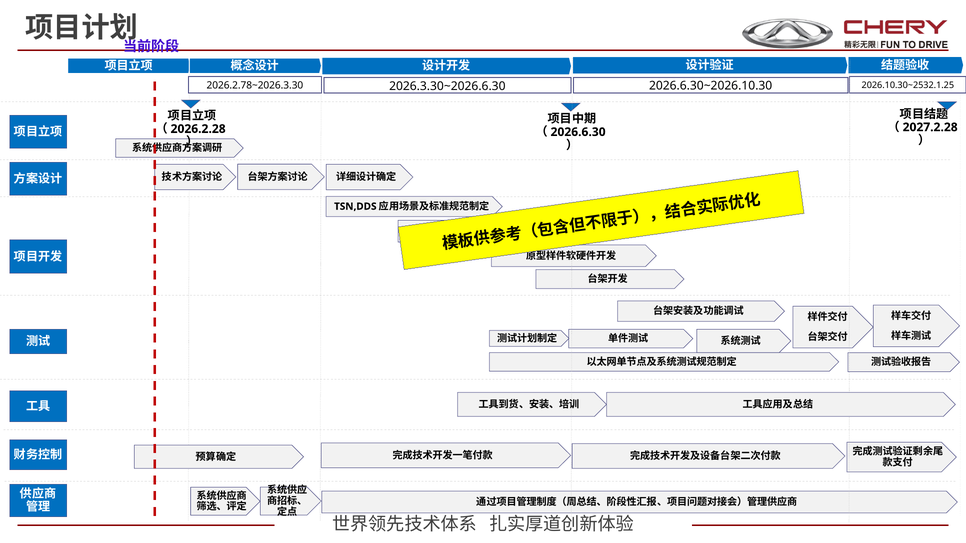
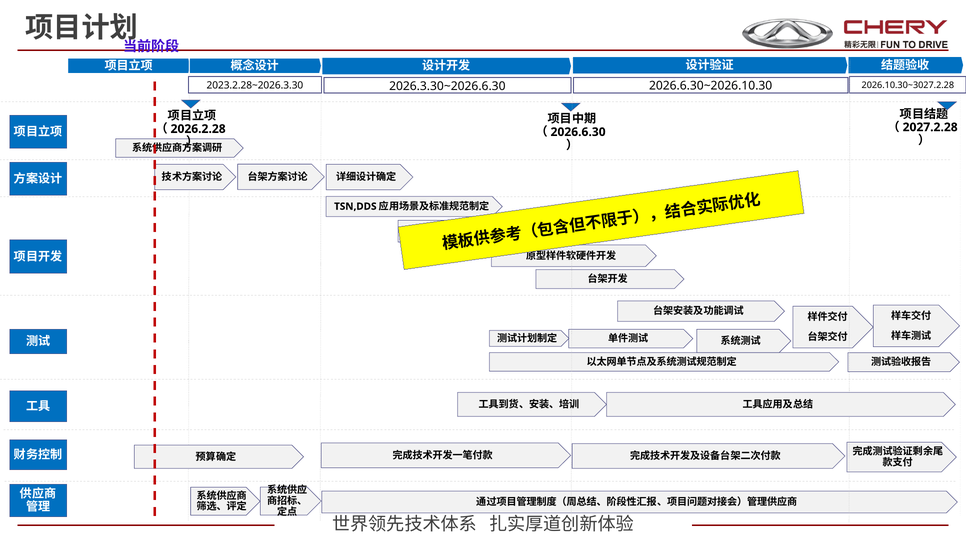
2026.2.78~2026.3.30: 2026.2.78~2026.3.30 -> 2023.2.28~2026.3.30
2026.10.30~2532.1.25: 2026.10.30~2532.1.25 -> 2026.10.30~3027.2.28
